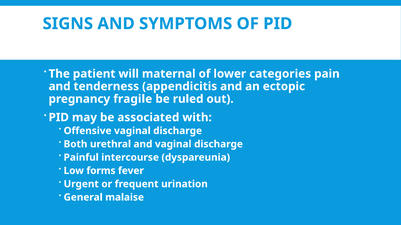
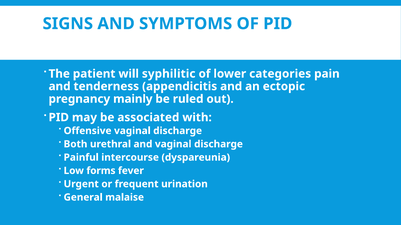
maternal: maternal -> syphilitic
fragile: fragile -> mainly
